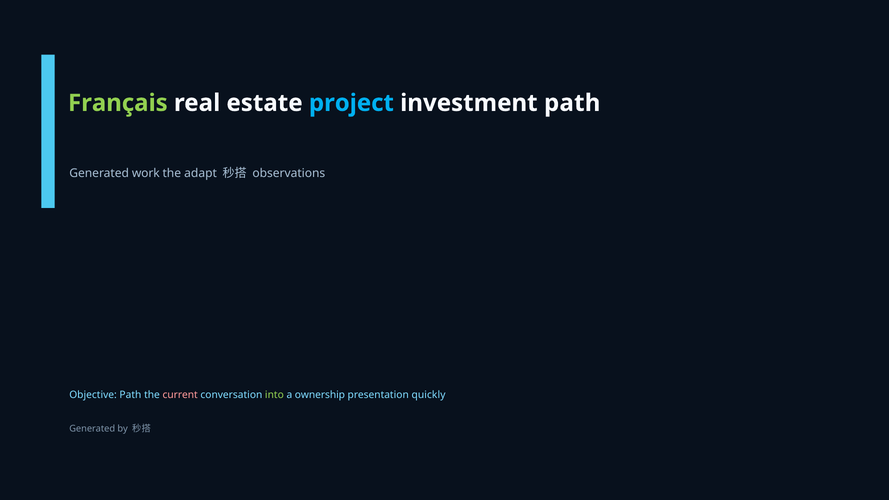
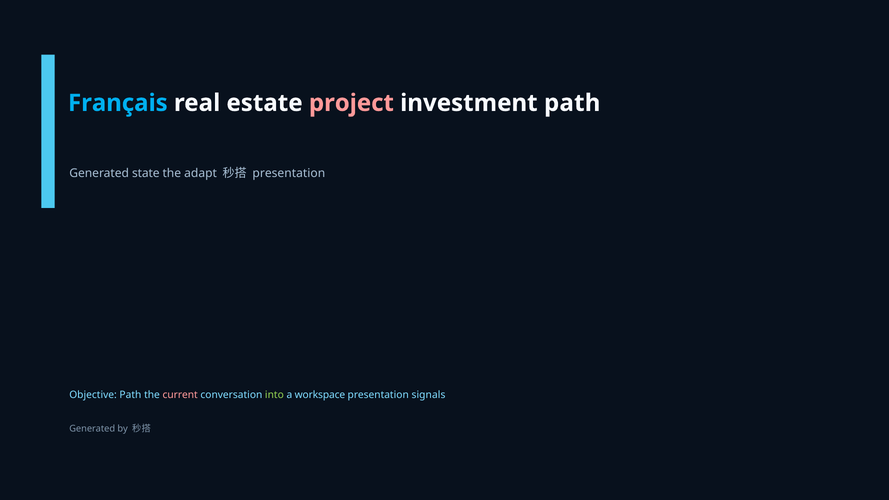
Français colour: light green -> light blue
project colour: light blue -> pink
work: work -> state
observations at (289, 174): observations -> presentation
ownership: ownership -> workspace
quickly: quickly -> signals
